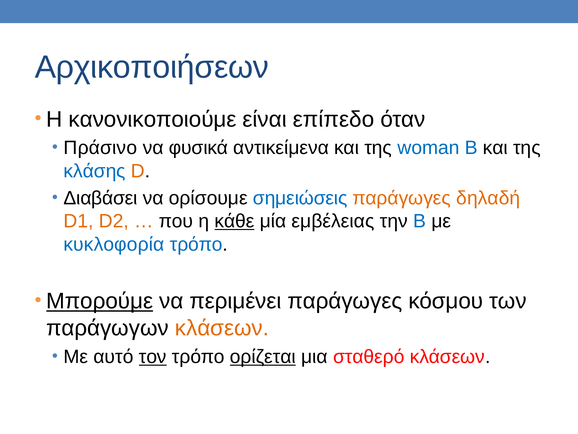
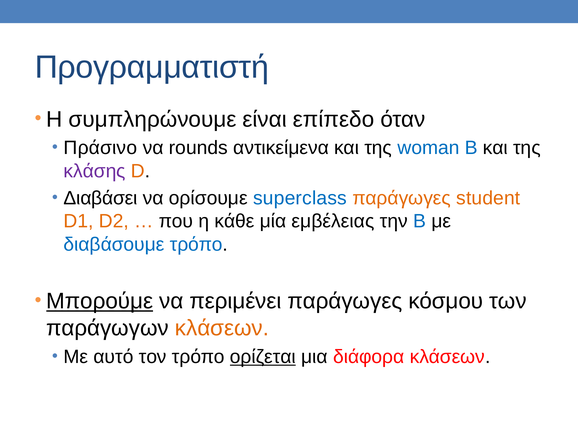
Αρχικοποιήσεων: Αρχικοποιήσεων -> Προγραμματιστή
κανονικοποιούμε: κανονικοποιούμε -> συμπληρώνουμε
φυσικά: φυσικά -> rounds
κλάσης colour: blue -> purple
σημειώσεις: σημειώσεις -> superclass
δηλαδή: δηλαδή -> student
κάθε underline: present -> none
κυκλοφορία: κυκλοφορία -> διαβάσουμε
τον underline: present -> none
σταθερό: σταθερό -> διάφορα
